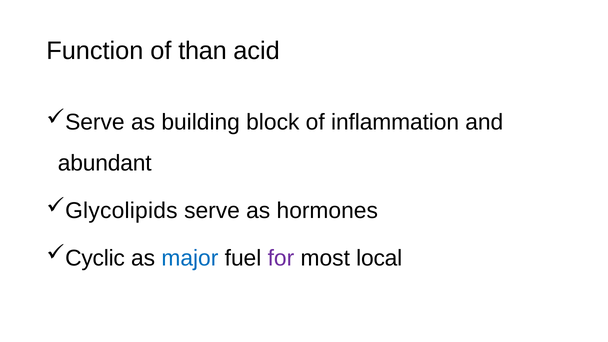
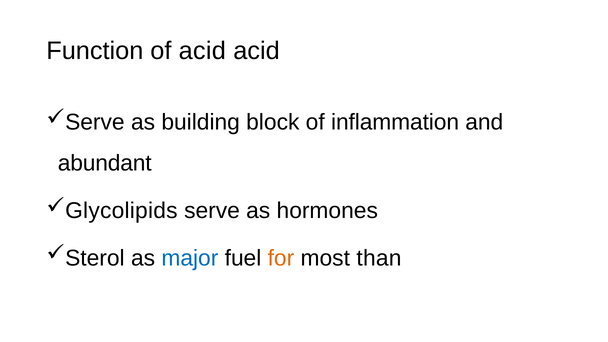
of than: than -> acid
Cyclic: Cyclic -> Sterol
for colour: purple -> orange
local: local -> than
